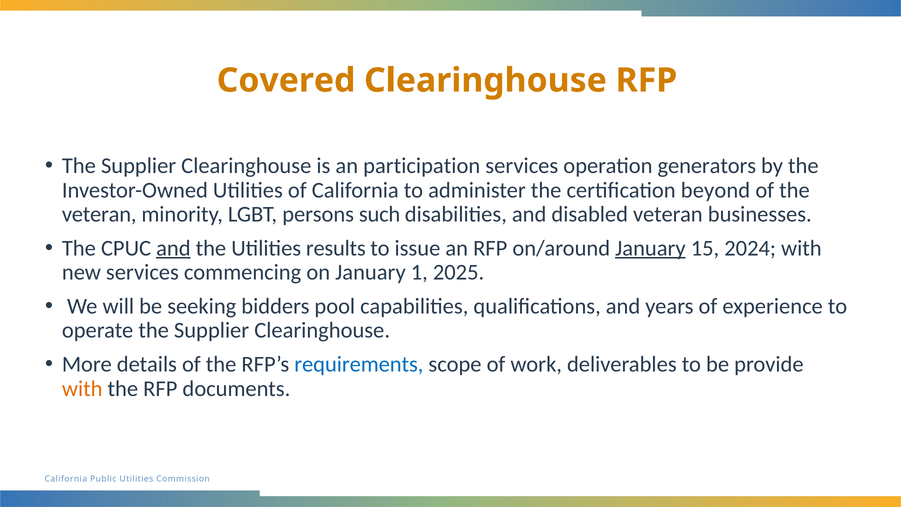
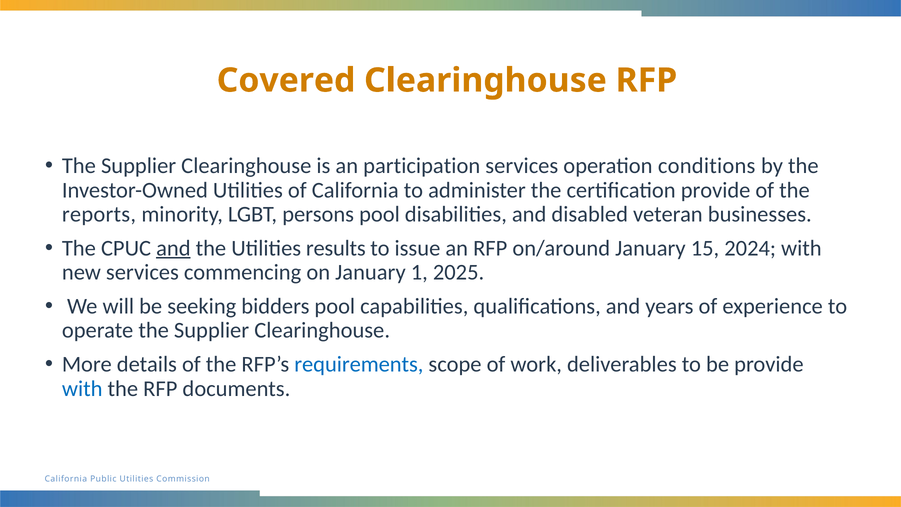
generators: generators -> conditions
certification beyond: beyond -> provide
veteran at (99, 214): veteran -> reports
persons such: such -> pool
January at (650, 248) underline: present -> none
with at (82, 388) colour: orange -> blue
